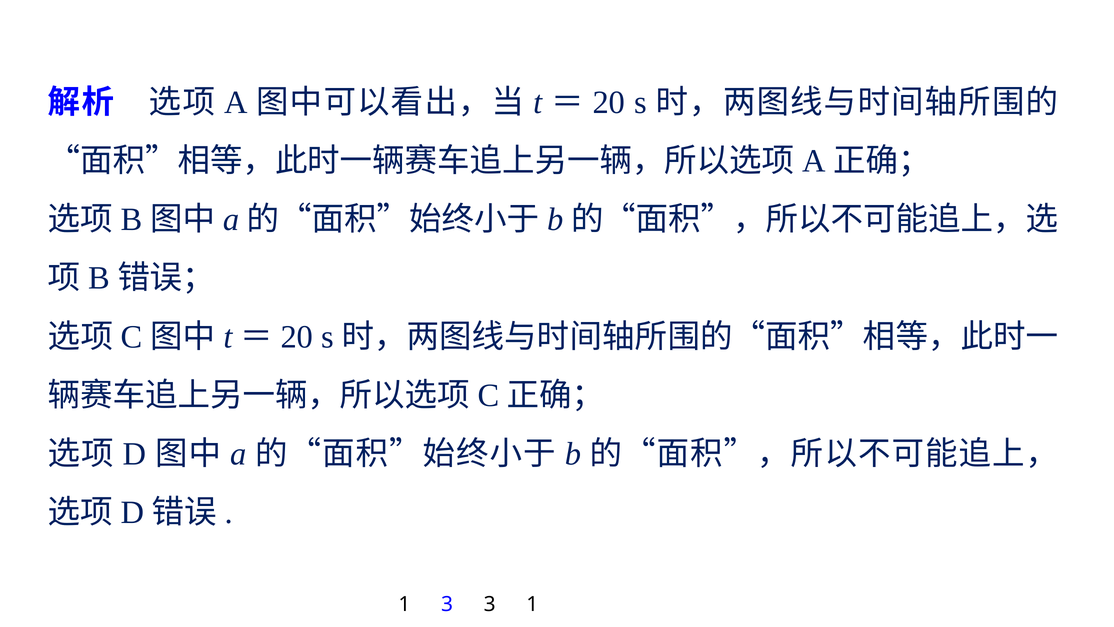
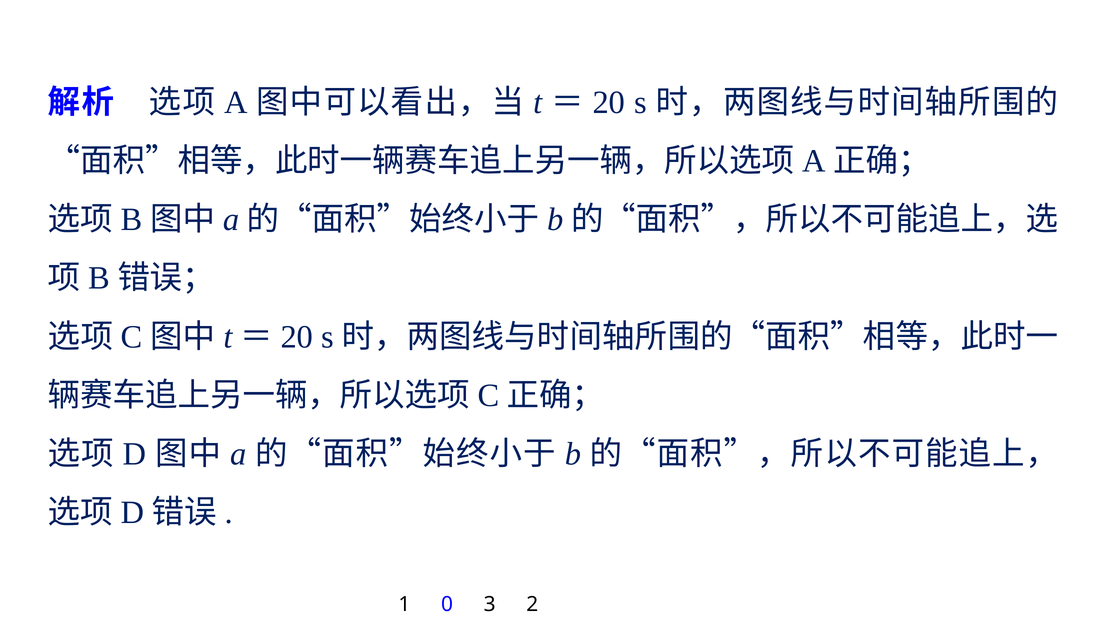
1 3: 3 -> 0
3 1: 1 -> 2
